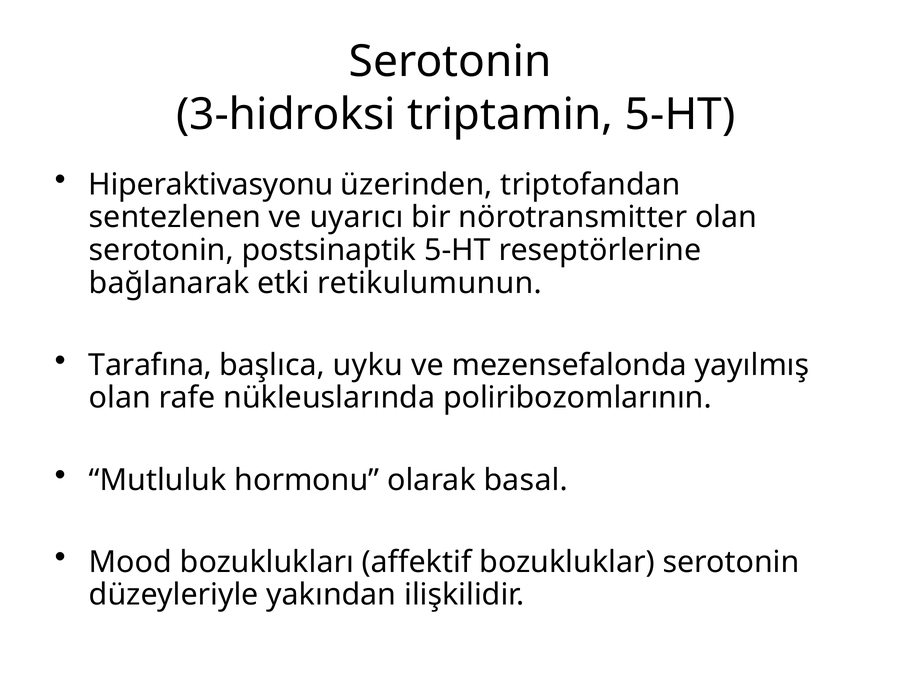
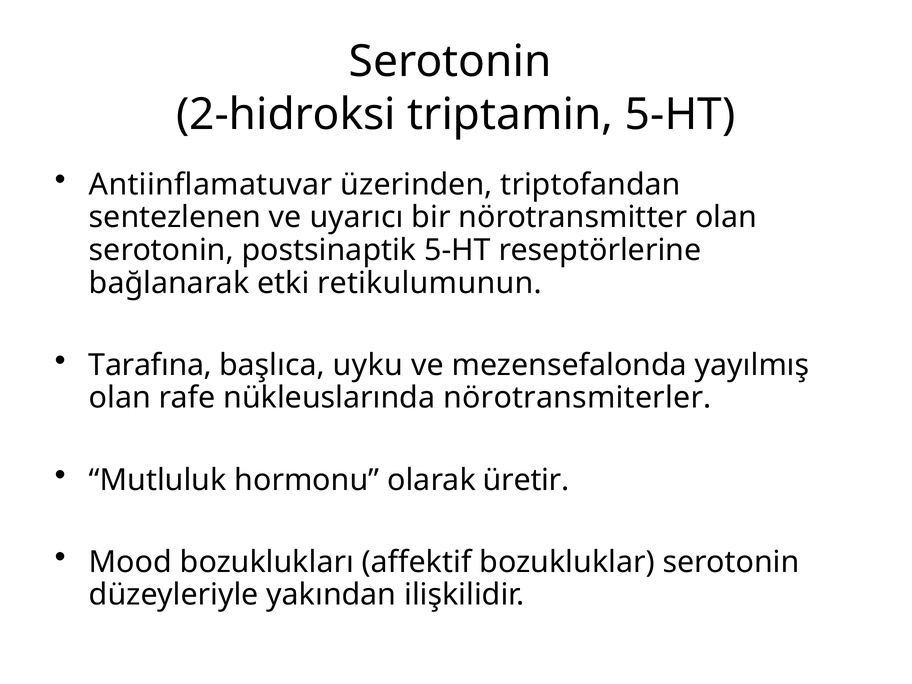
3-hidroksi: 3-hidroksi -> 2-hidroksi
Hiperaktivasyonu: Hiperaktivasyonu -> Antiinflamatuvar
poliribozomlarının: poliribozomlarının -> nörotransmiterler
basal: basal -> üretir
